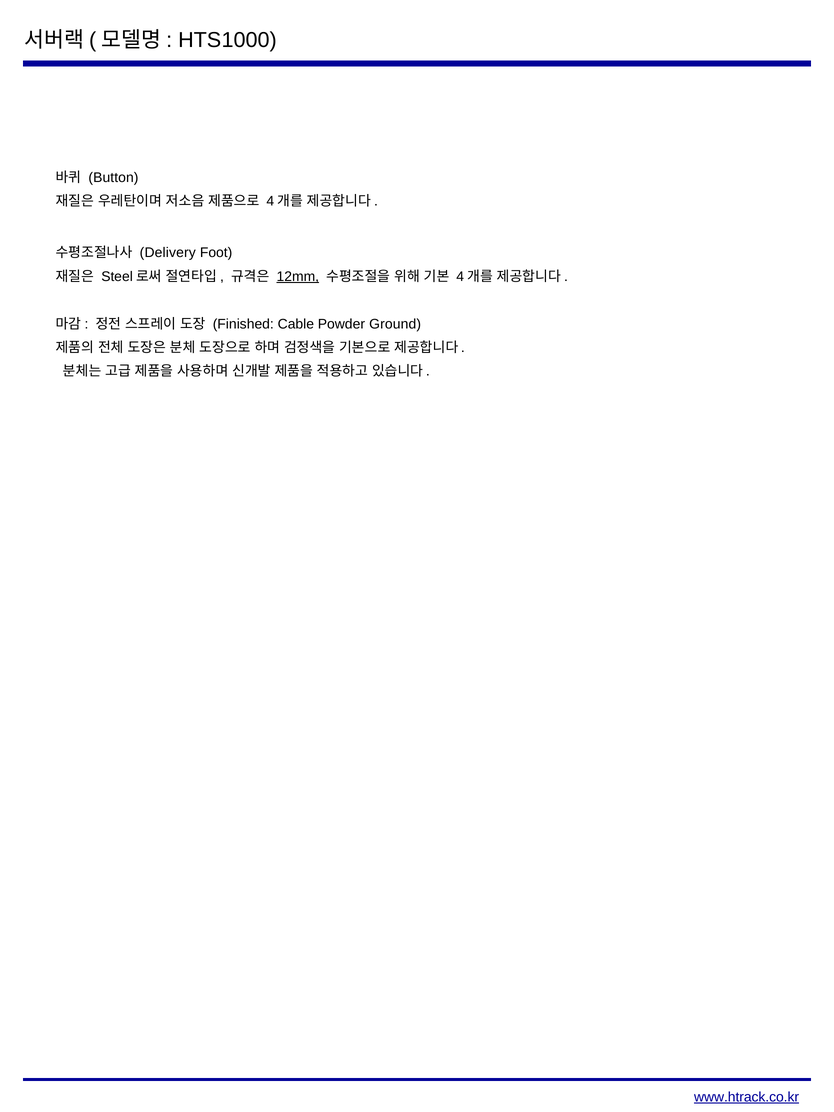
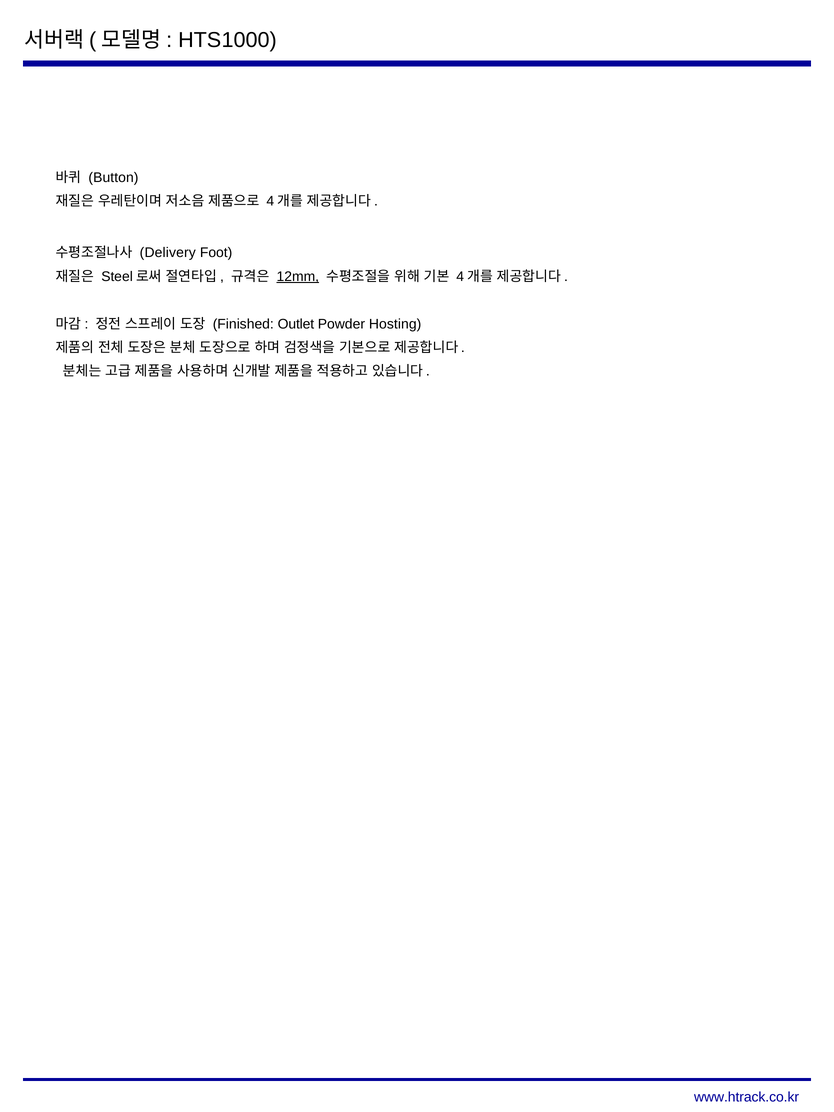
Cable: Cable -> Outlet
Ground: Ground -> Hosting
www.htrack.co.kr underline: present -> none
